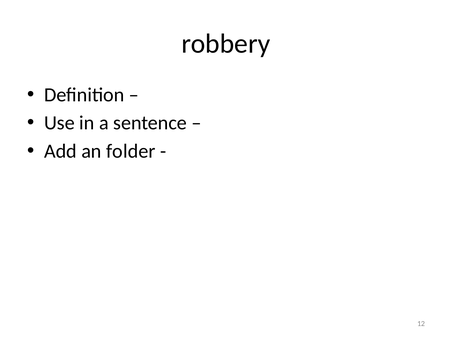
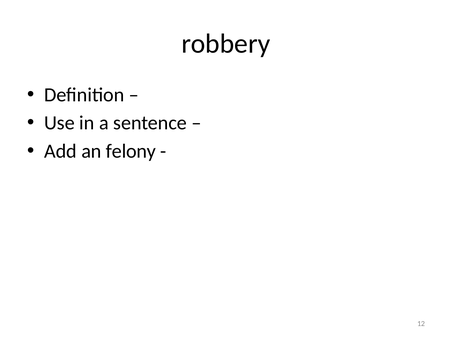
folder: folder -> felony
